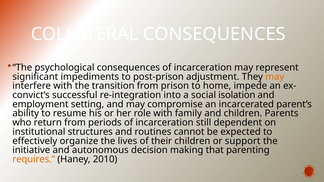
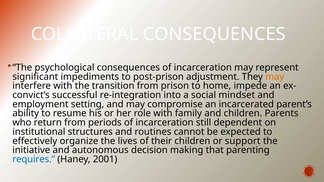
isolation: isolation -> mindset
requires colour: orange -> blue
2010: 2010 -> 2001
